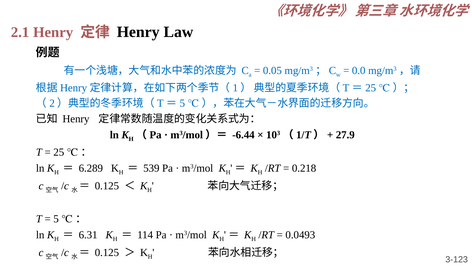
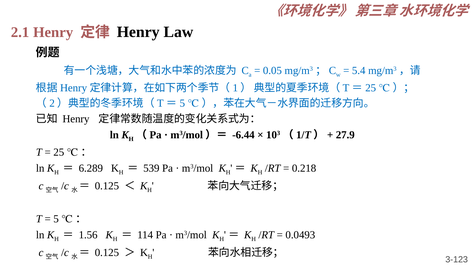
0.0: 0.0 -> 5.4
6.31: 6.31 -> 1.56
